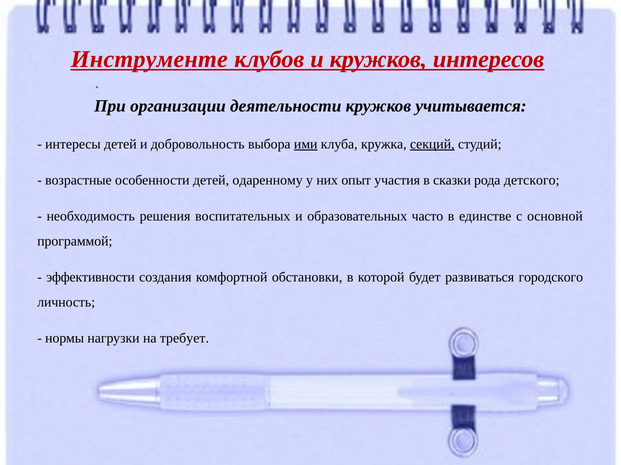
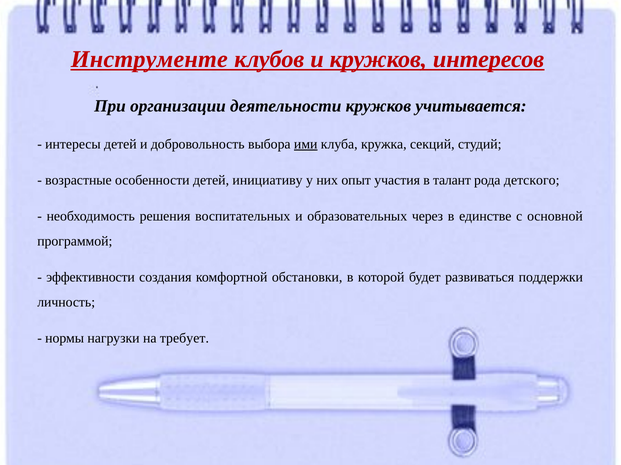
секций underline: present -> none
одаренному: одаренному -> инициативу
сказки: сказки -> талант
часто: часто -> через
городского: городского -> поддержки
